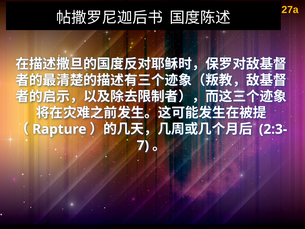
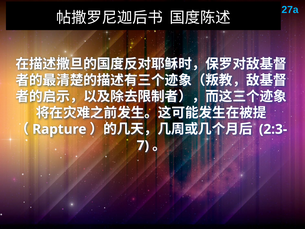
27a colour: yellow -> light blue
